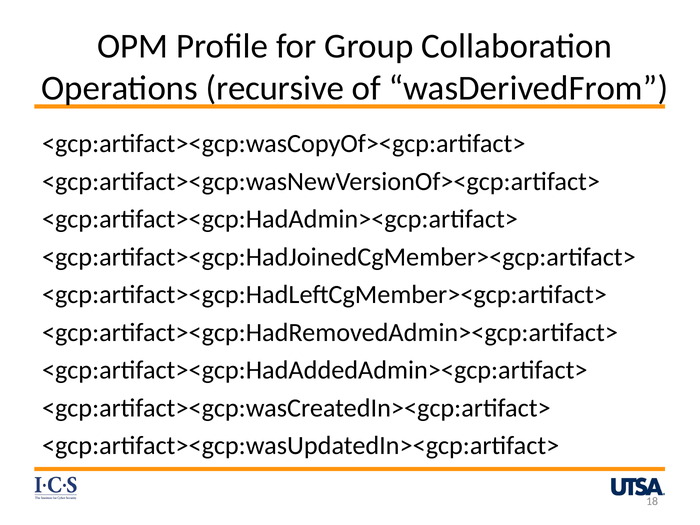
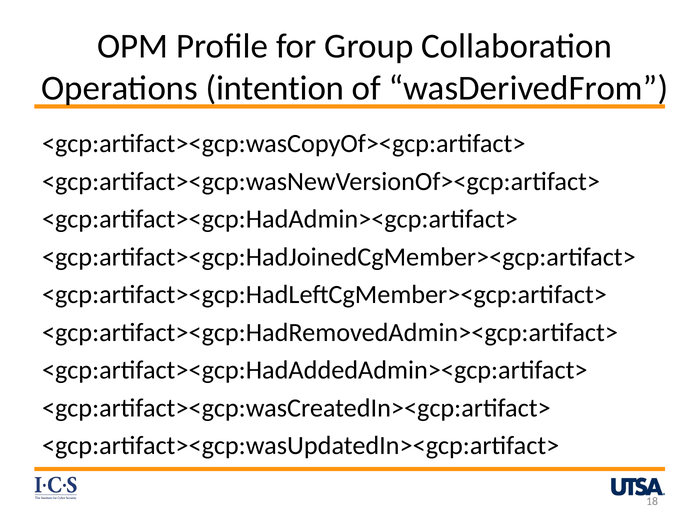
recursive: recursive -> intention
